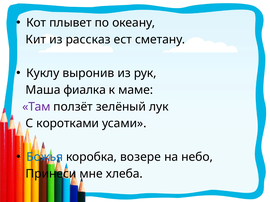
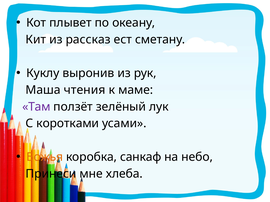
фиалка: фиалка -> чтения
Божья colour: blue -> orange
возере: возере -> санкаф
